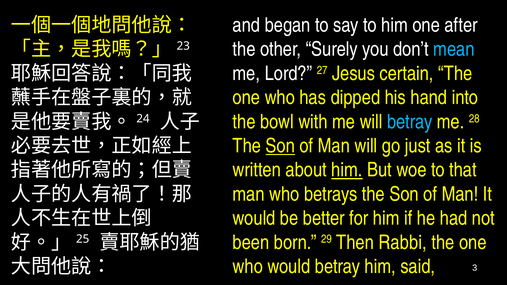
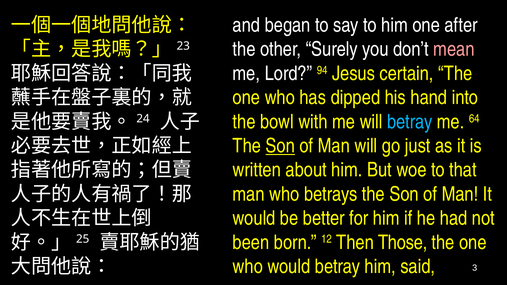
mean colour: light blue -> pink
27: 27 -> 94
28: 28 -> 64
him at (347, 170) underline: present -> none
29: 29 -> 12
Rabbi: Rabbi -> Those
